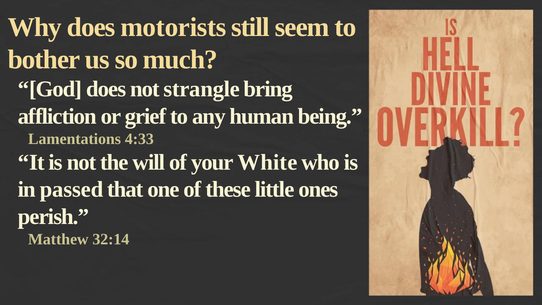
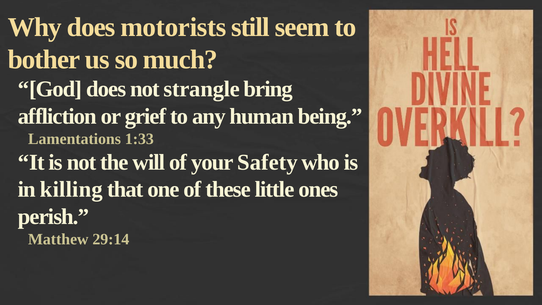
4:33: 4:33 -> 1:33
White: White -> Safety
passed: passed -> killing
32:14: 32:14 -> 29:14
